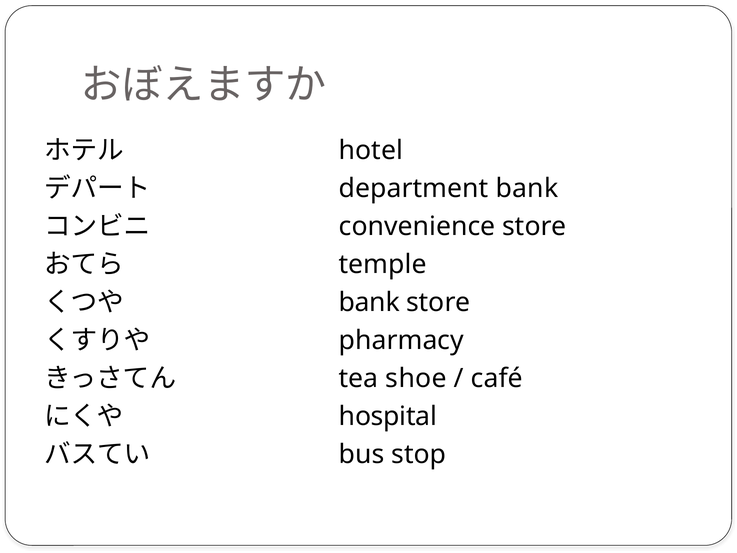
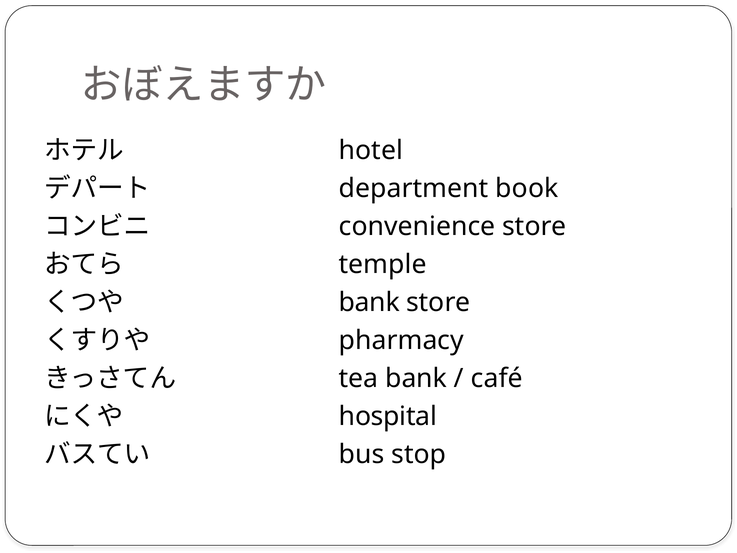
department bank: bank -> book
tea shoe: shoe -> bank
